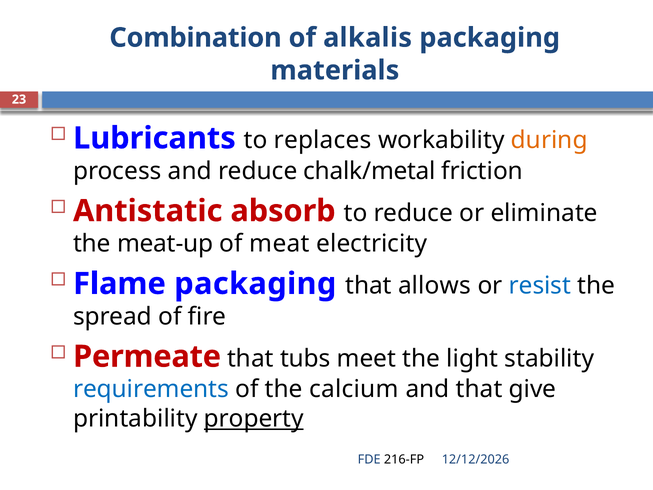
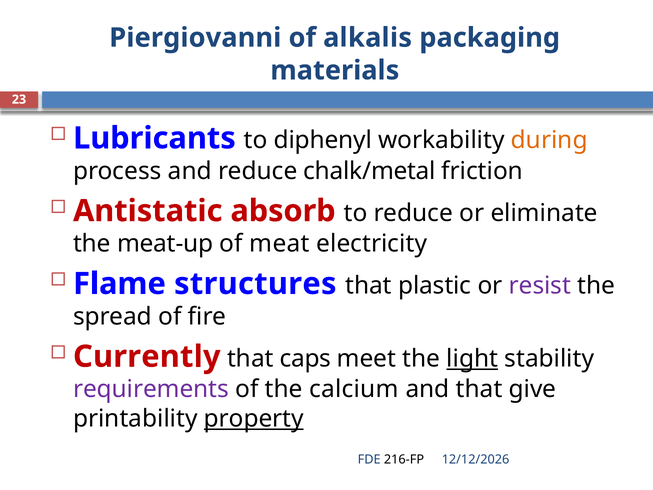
Combination: Combination -> Piergiovanni
replaces: replaces -> diphenyl
Flame packaging: packaging -> structures
allows: allows -> plastic
resist colour: blue -> purple
Permeate: Permeate -> Currently
tubs: tubs -> caps
light underline: none -> present
requirements colour: blue -> purple
